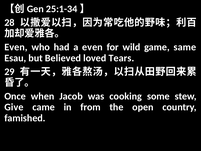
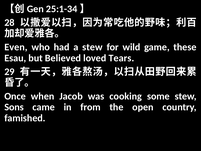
a even: even -> stew
same: same -> these
Give: Give -> Sons
